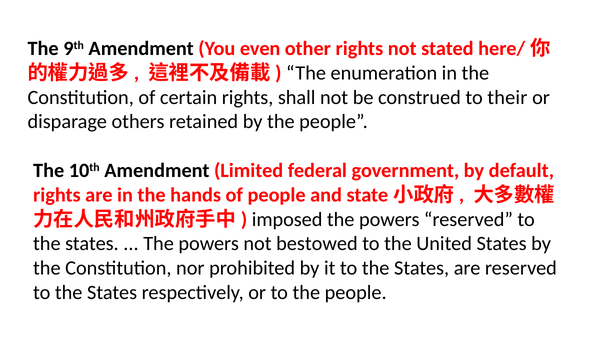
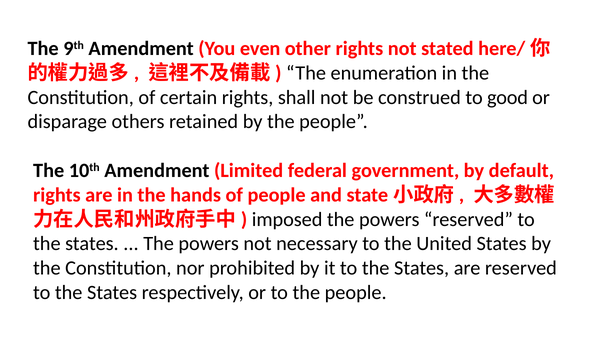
their: their -> good
bestowed: bestowed -> necessary
